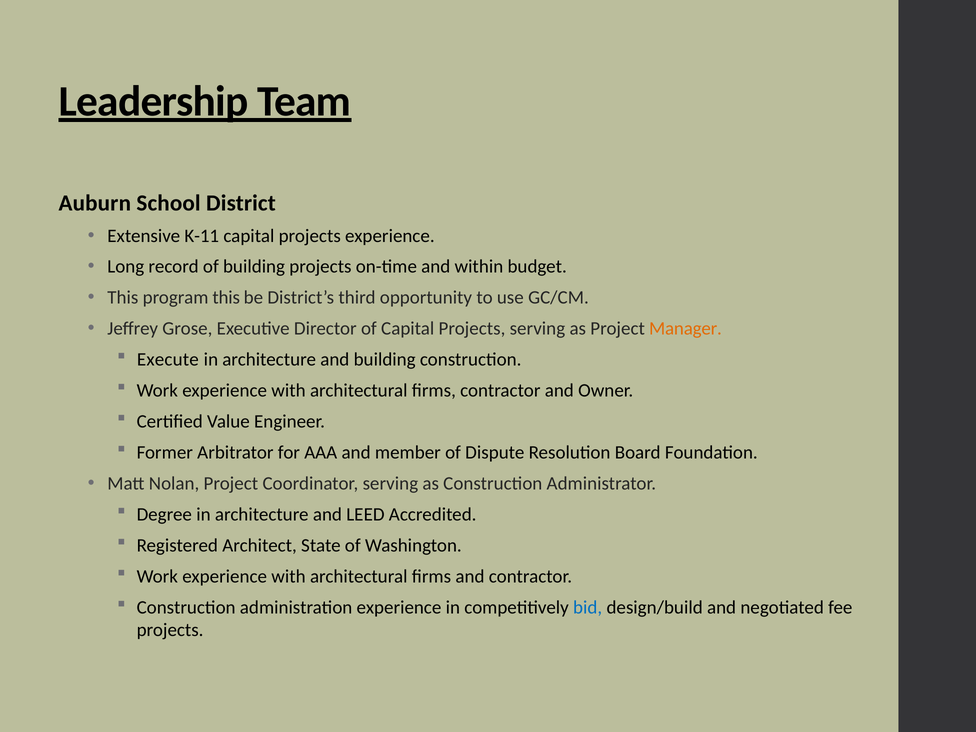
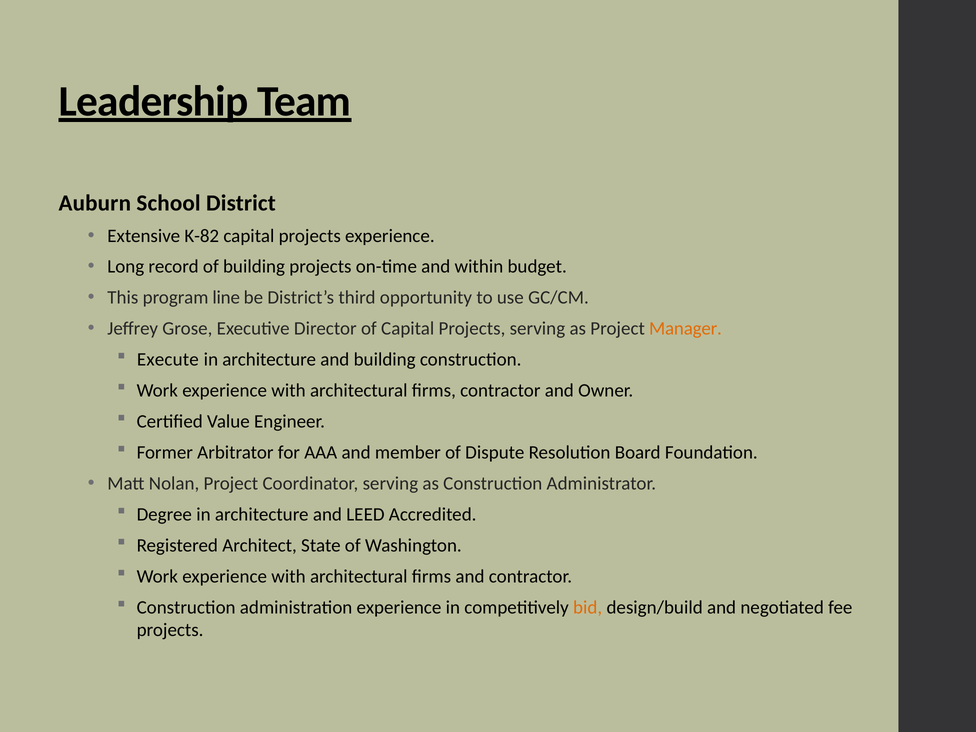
K-11: K-11 -> K-82
program this: this -> line
bid colour: blue -> orange
